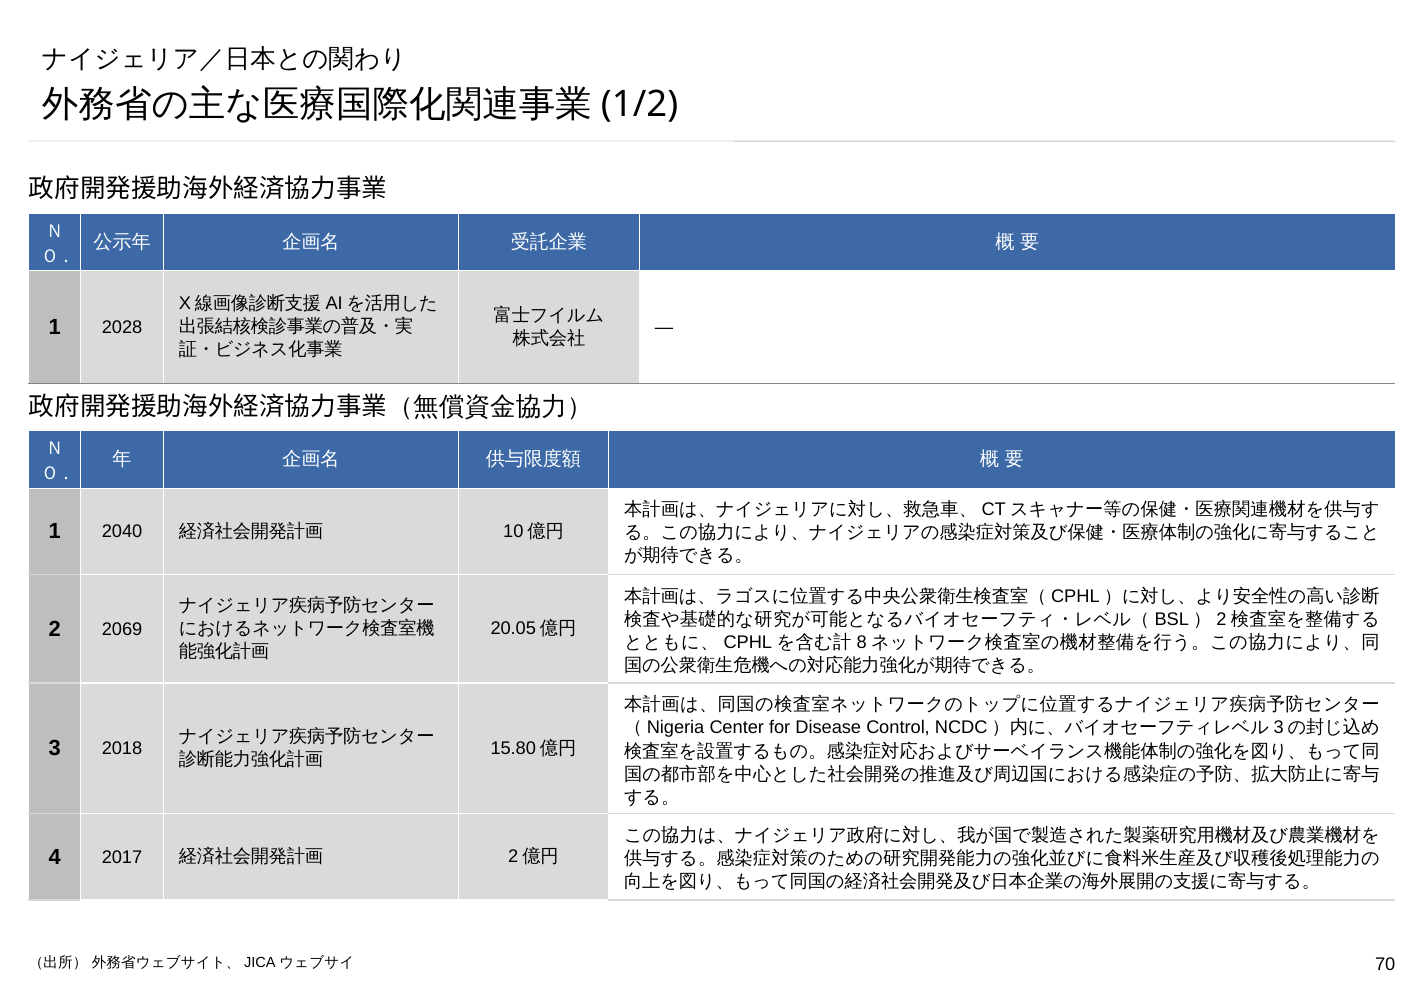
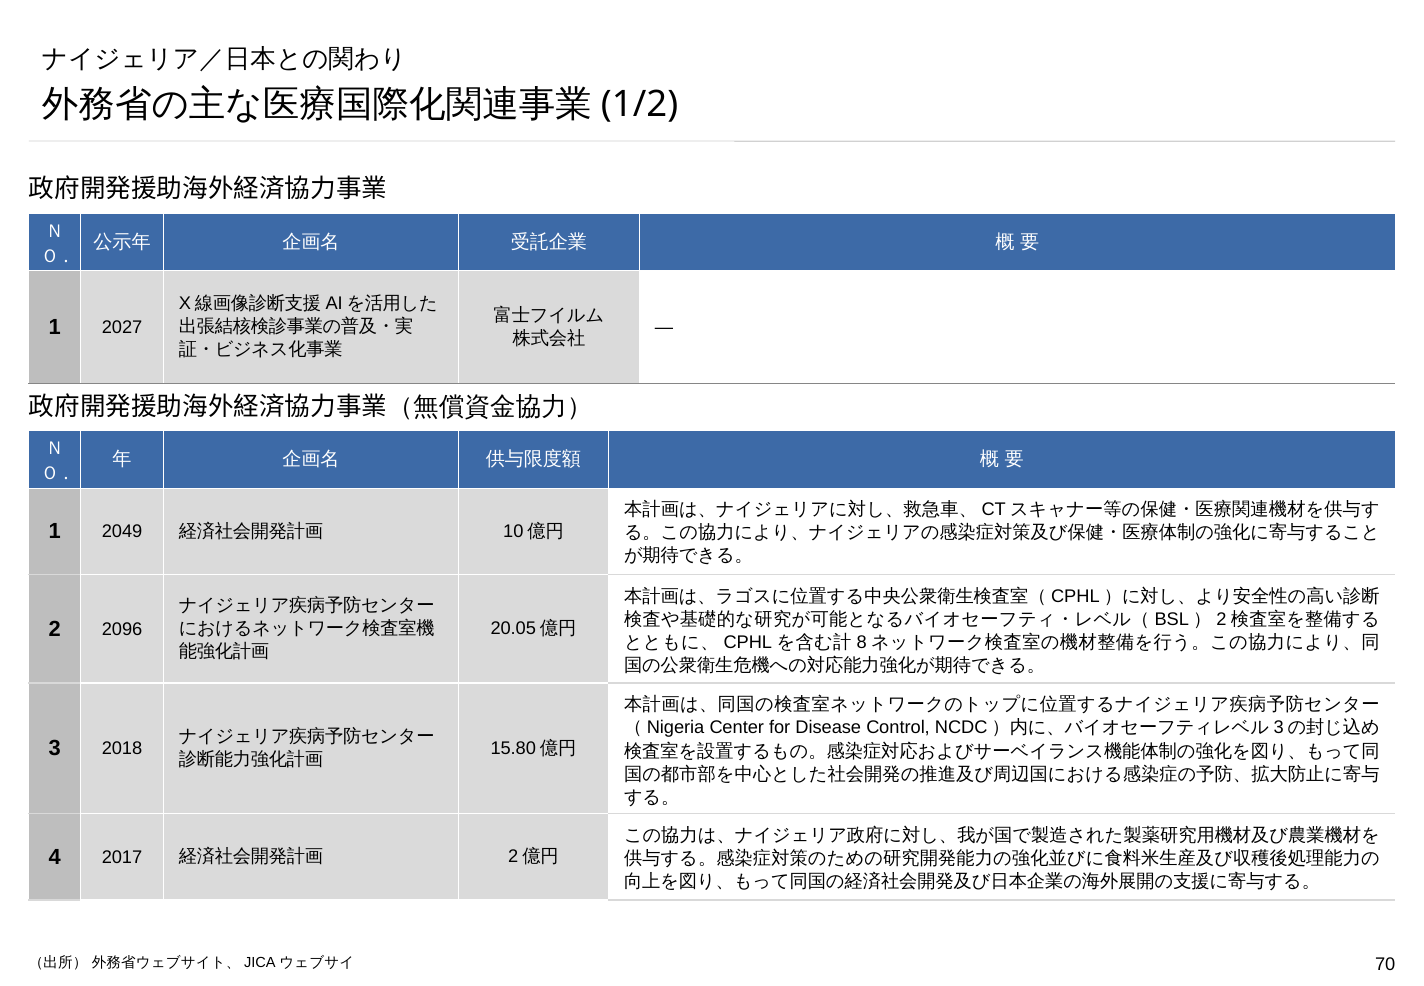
2028: 2028 -> 2027
2040: 2040 -> 2049
2069: 2069 -> 2096
